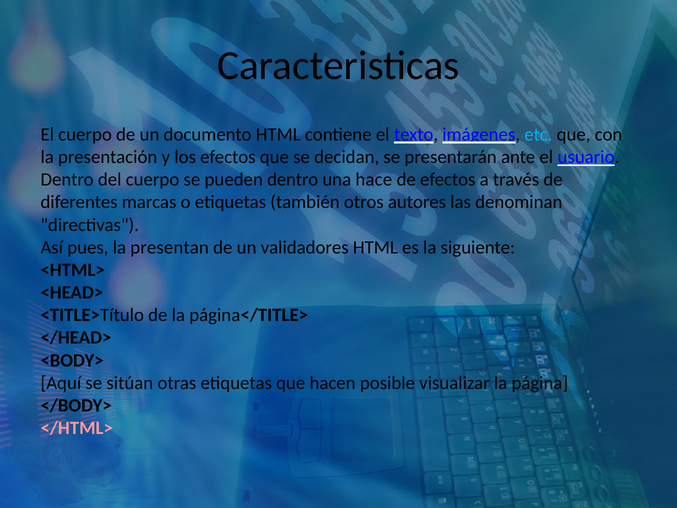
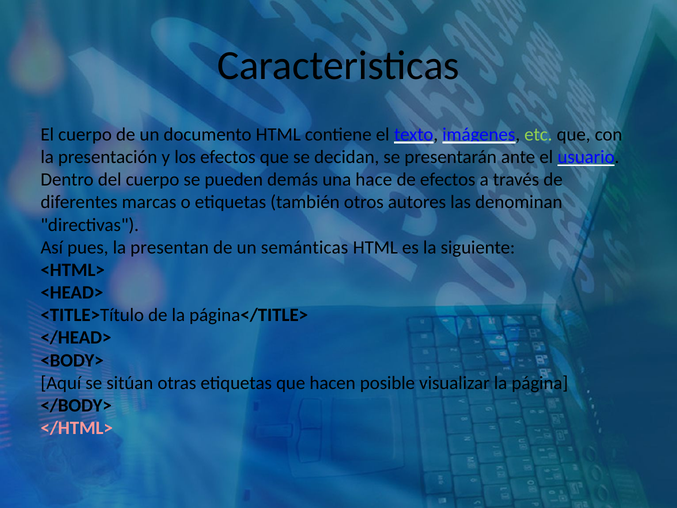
etc colour: light blue -> light green
pueden dentro: dentro -> demás
validadores: validadores -> semánticas
